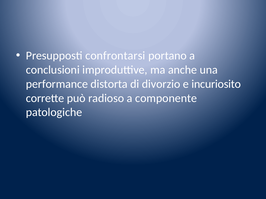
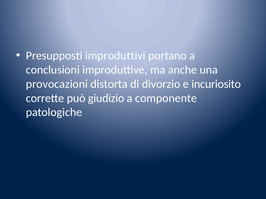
confrontarsi: confrontarsi -> improduttivi
performance: performance -> provocazioni
radioso: radioso -> giudizio
